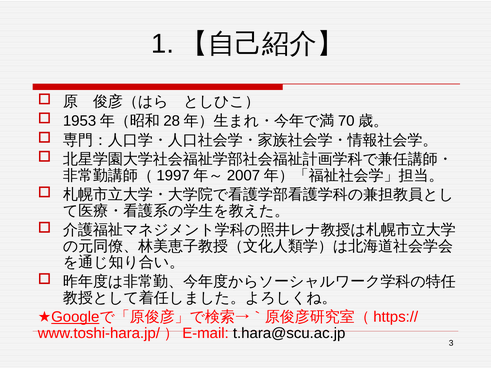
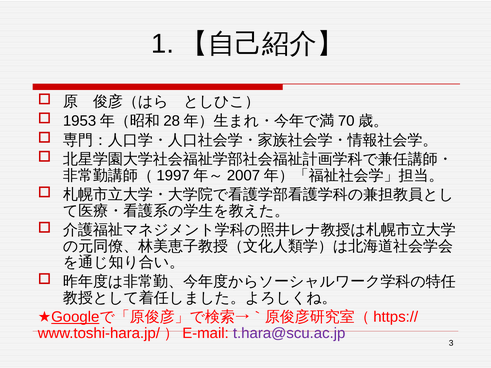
t.hara@scu.ac.jp colour: black -> purple
